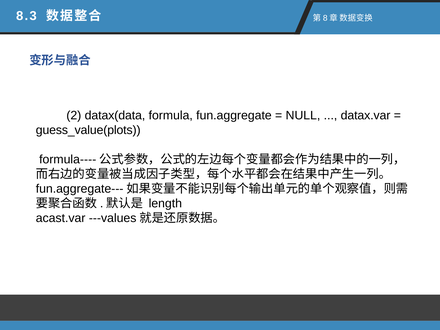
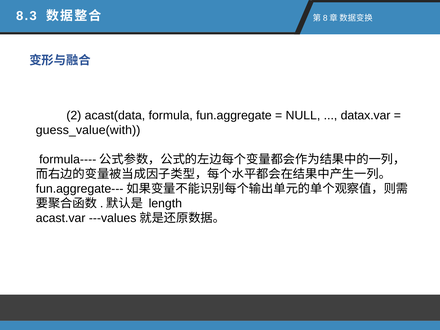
datax(data: datax(data -> acast(data
guess_value(plots: guess_value(plots -> guess_value(with
